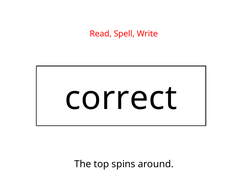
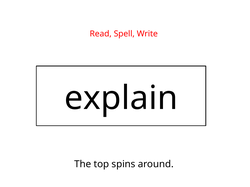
correct: correct -> explain
